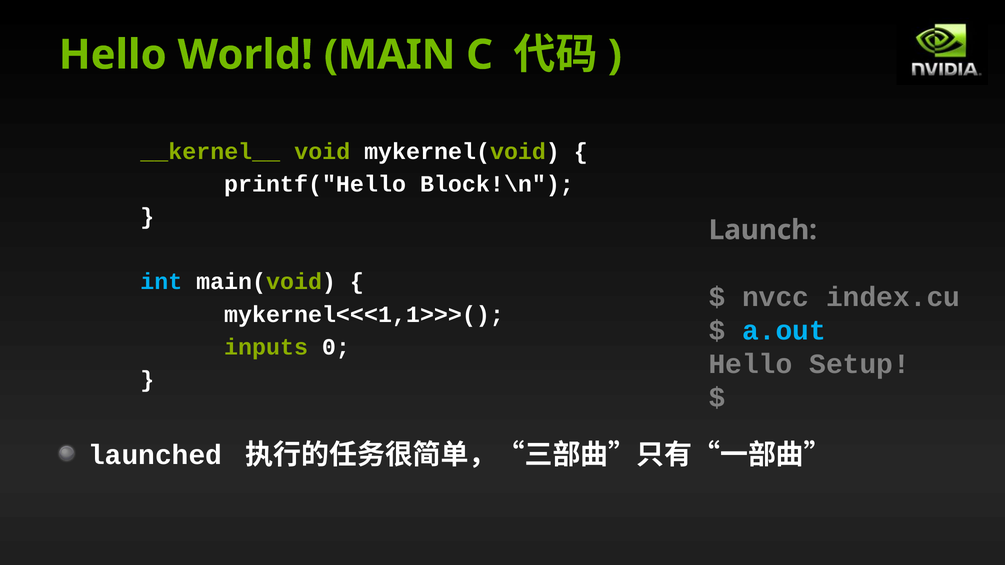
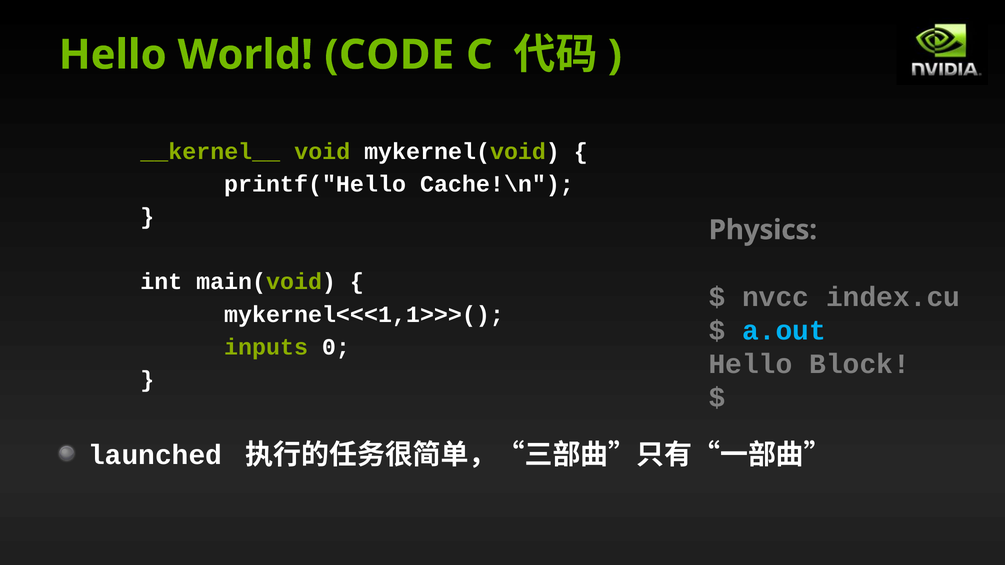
MAIN: MAIN -> CODE
Block!\n: Block!\n -> Cache!\n
Launch: Launch -> Physics
int colour: light blue -> white
Setup: Setup -> Block
